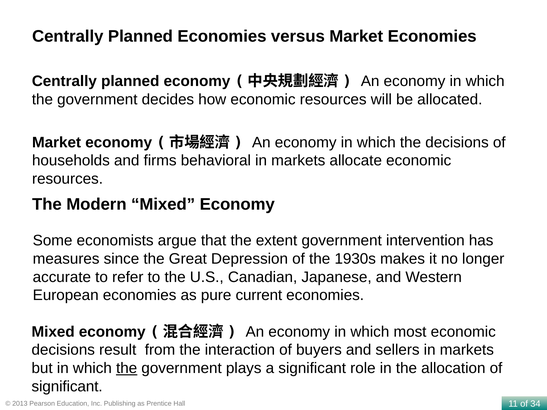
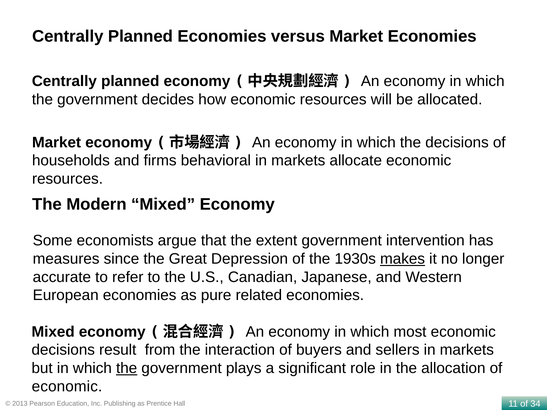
makes underline: none -> present
current: current -> related
significant at (67, 387): significant -> economic
